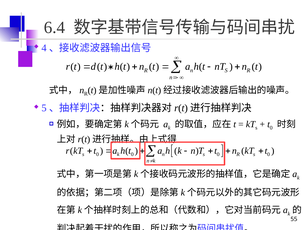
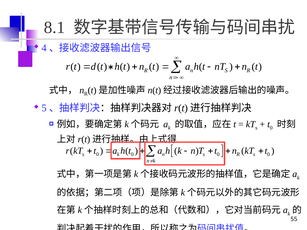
6.4: 6.4 -> 8.1
